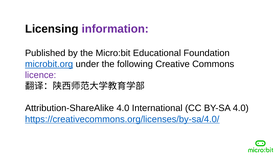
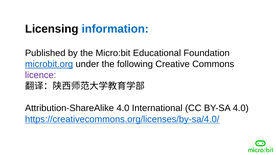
information colour: purple -> blue
